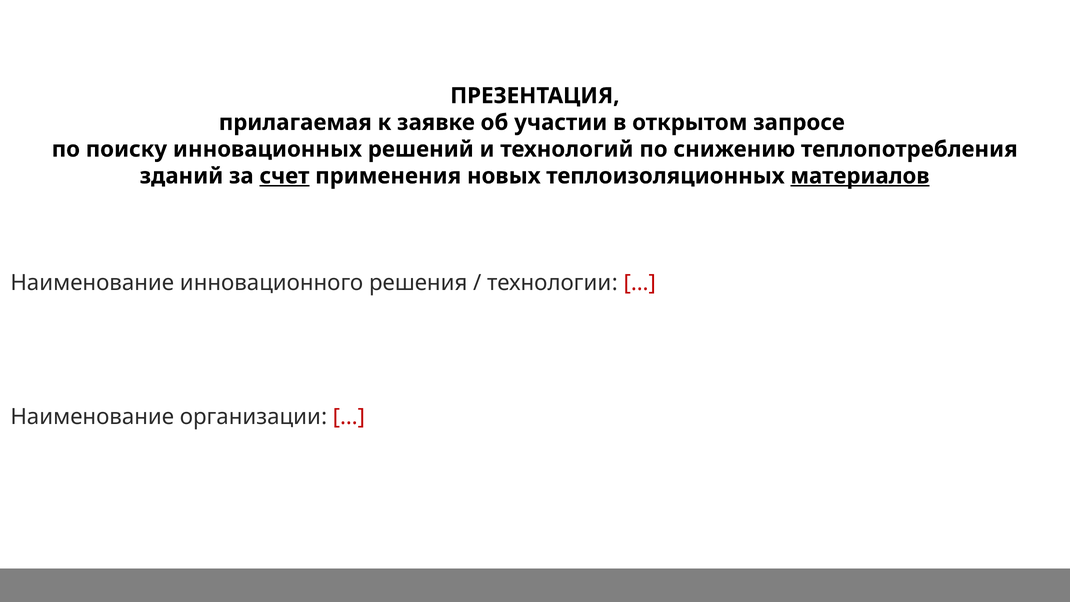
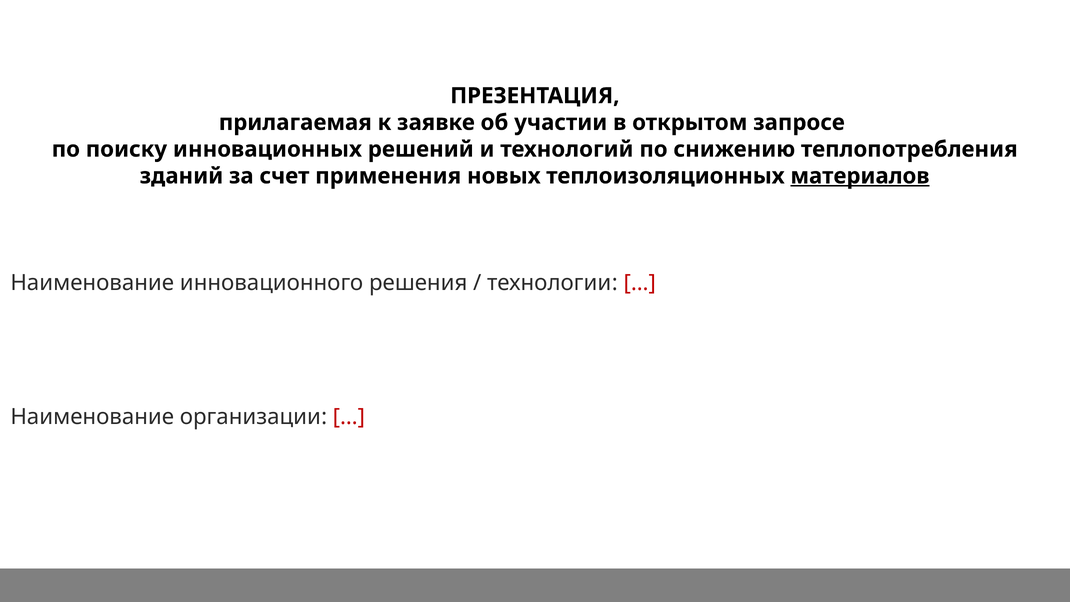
счет underline: present -> none
